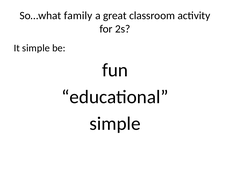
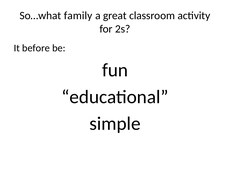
It simple: simple -> before
